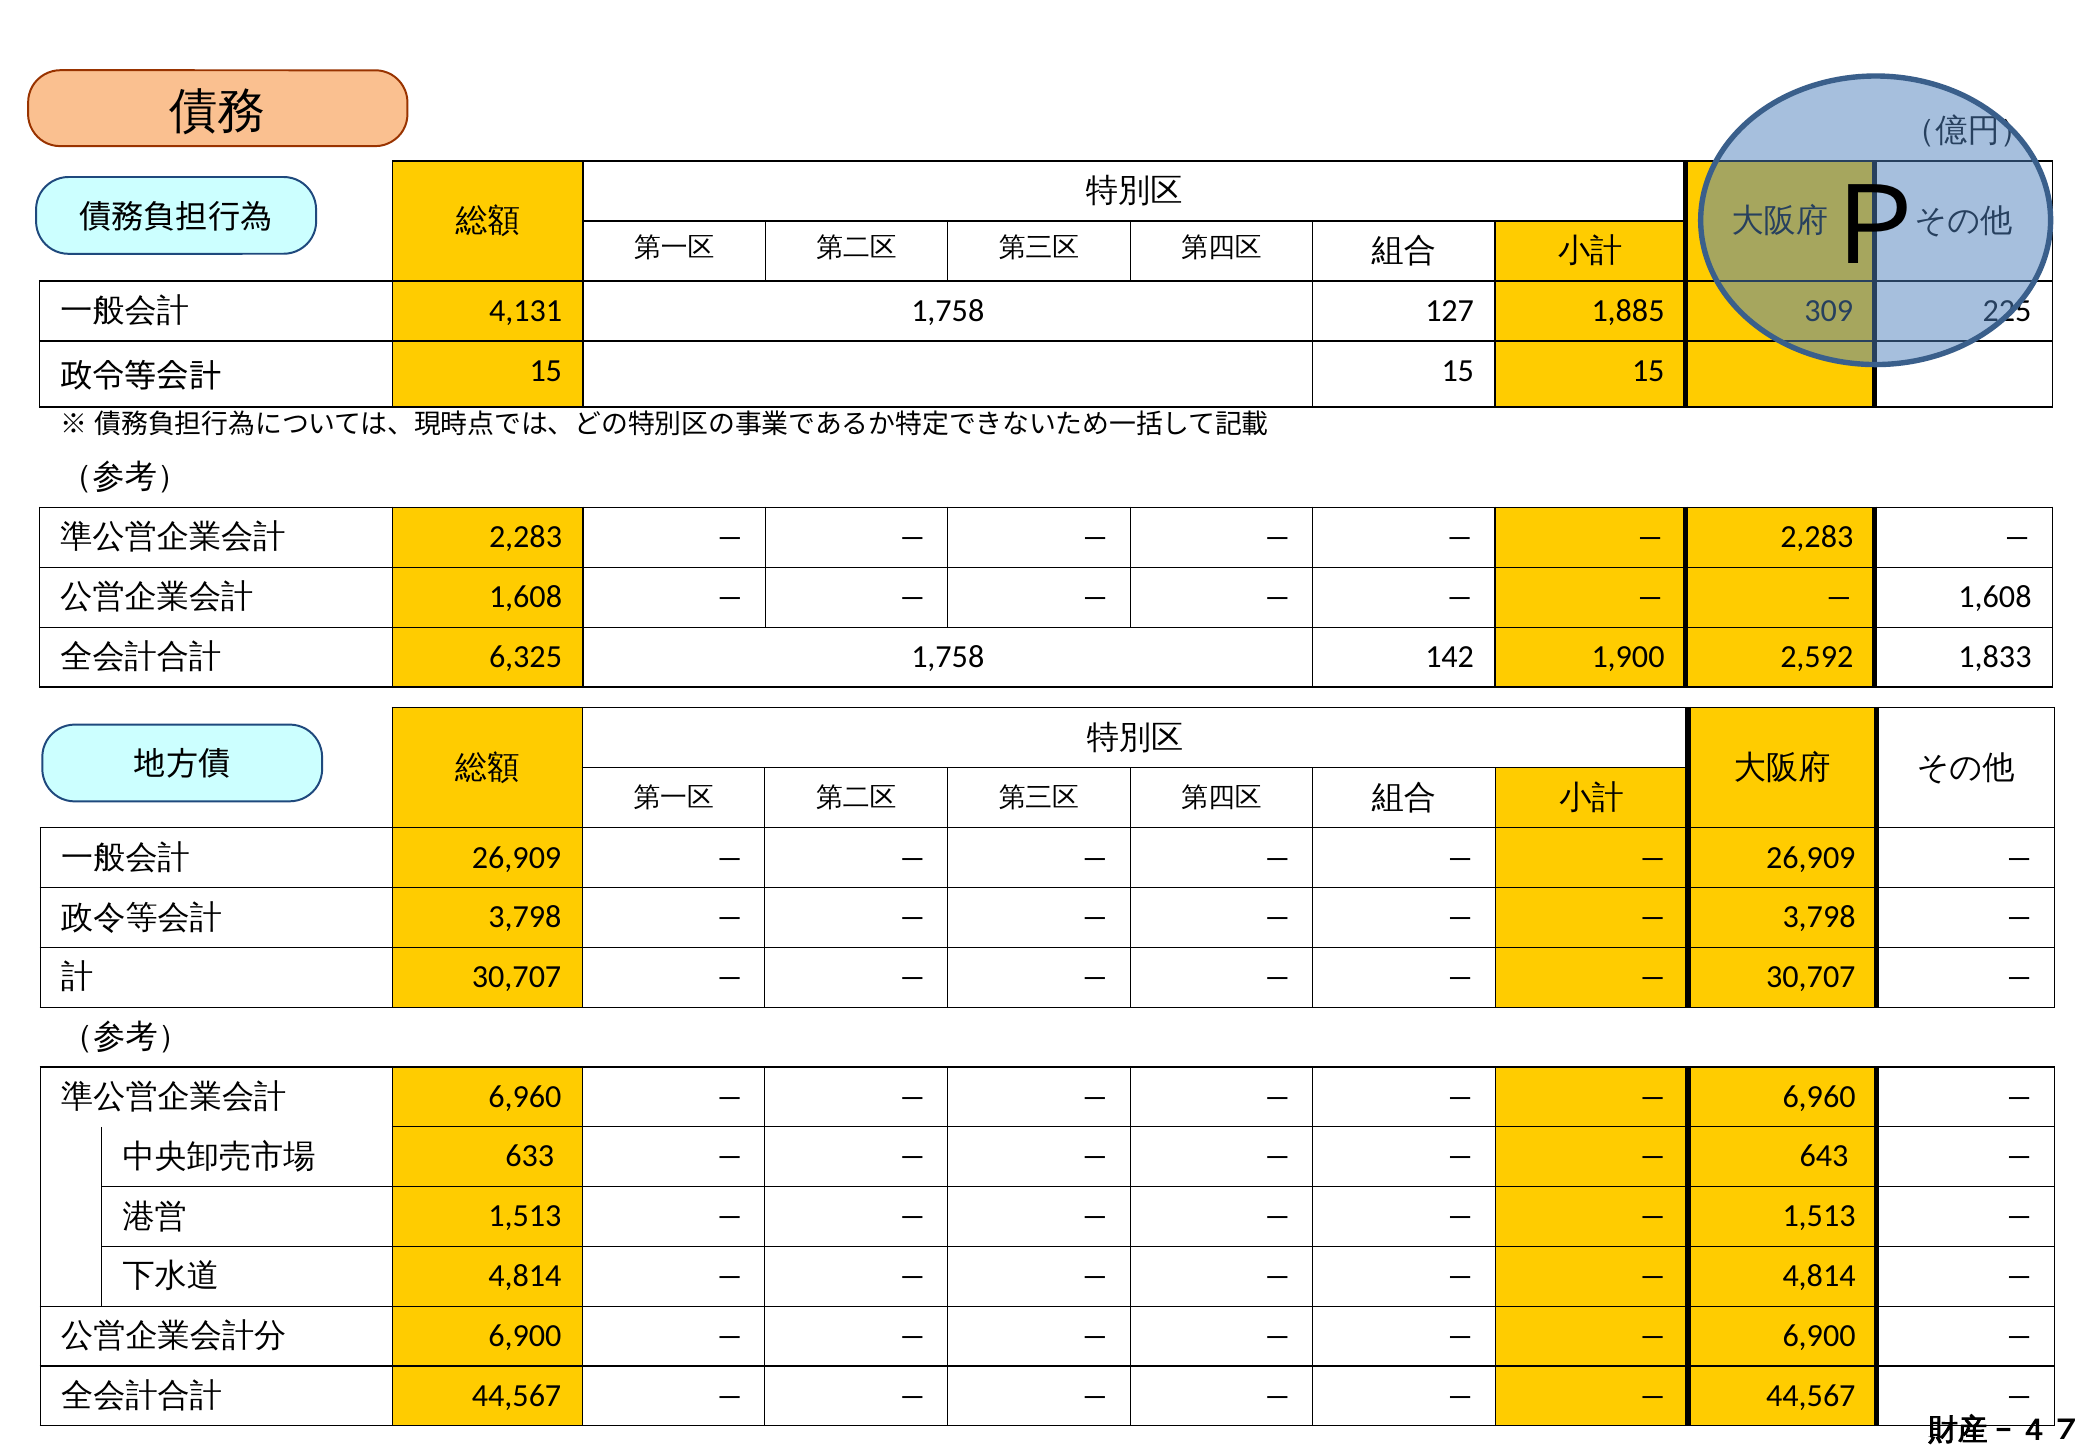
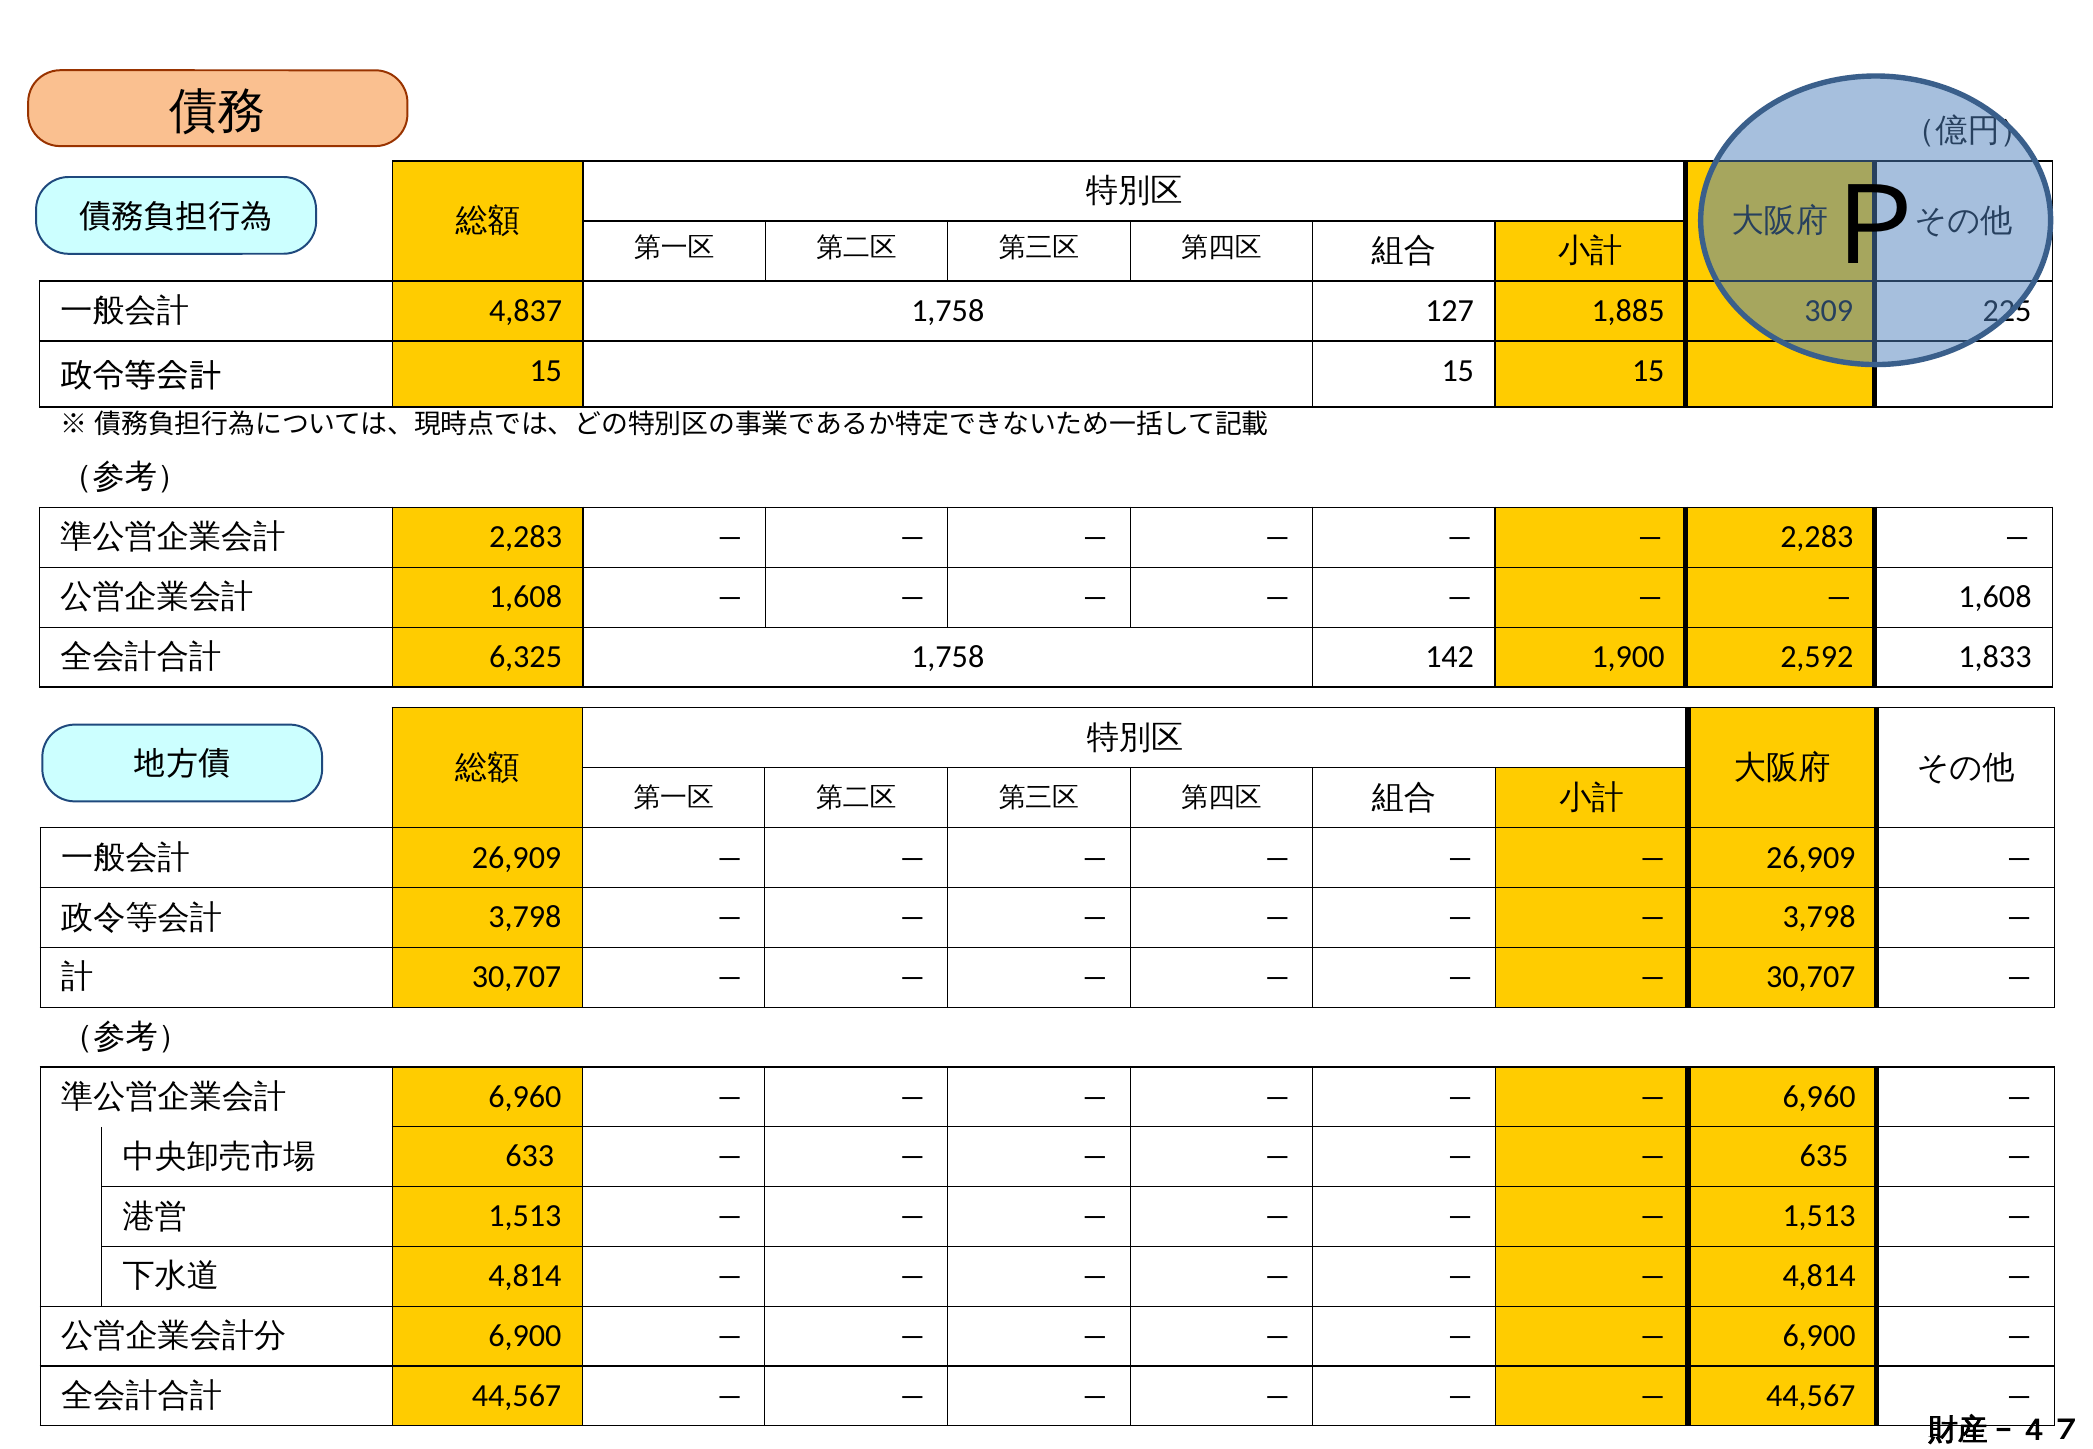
4,131: 4,131 -> 4,837
643: 643 -> 635
